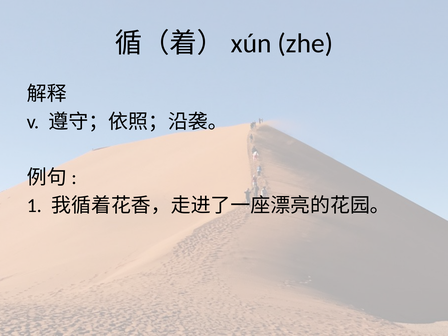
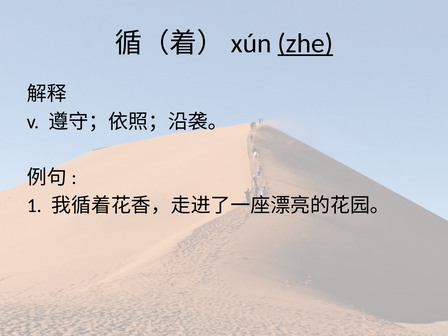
zhe underline: none -> present
